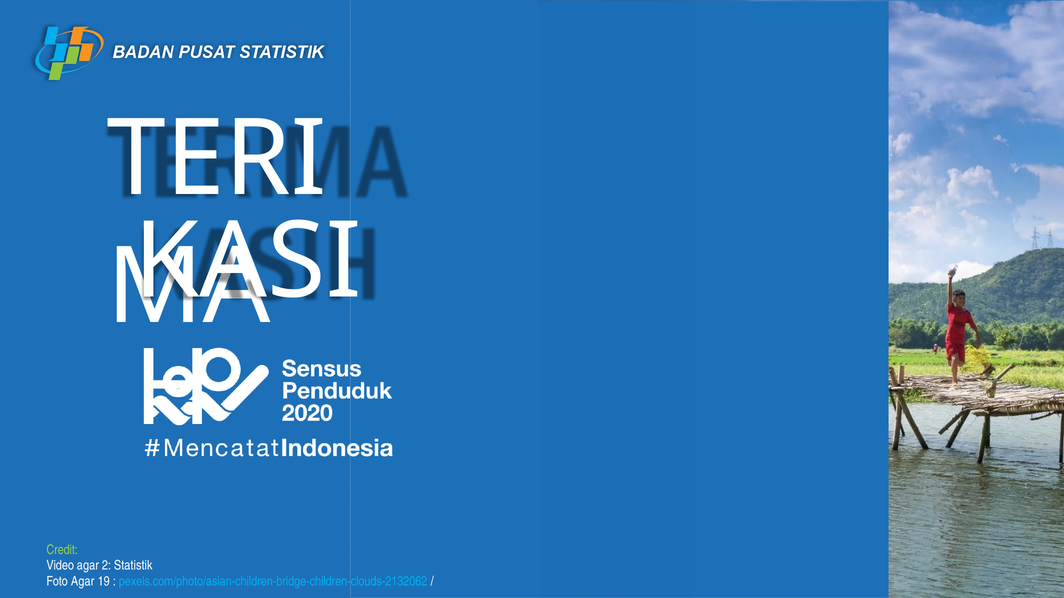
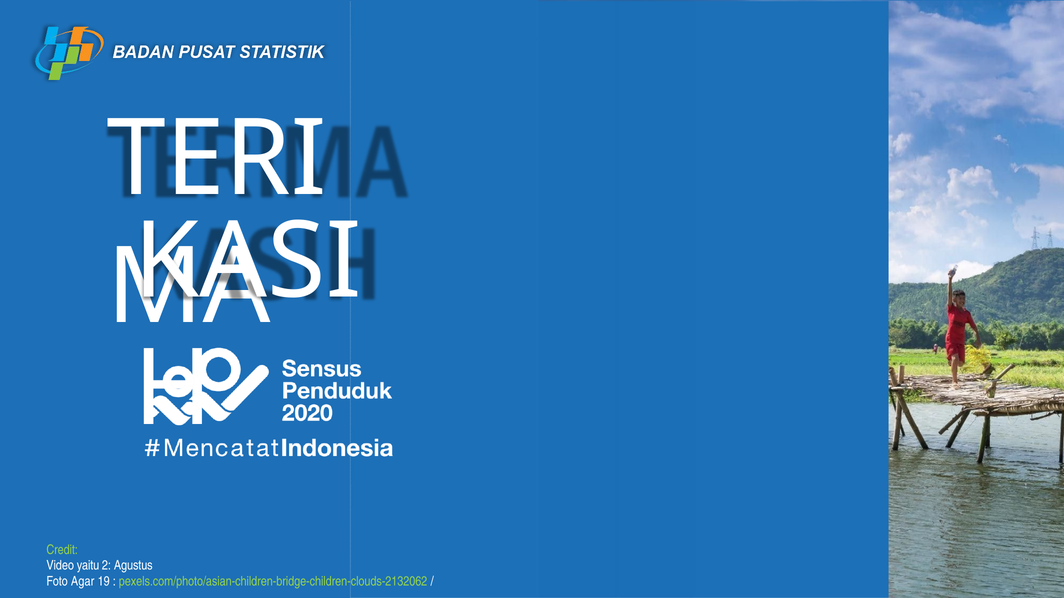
Video agar: agar -> yaitu
Statistik: Statistik -> Agustus
pexels.com/photo/asian-children-bridge-children-clouds-2132062 colour: light blue -> light green
